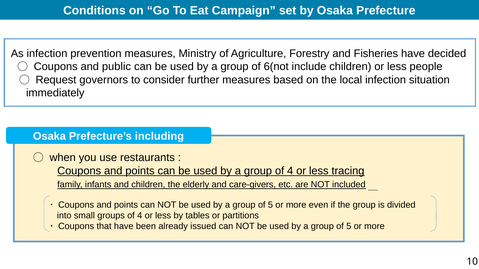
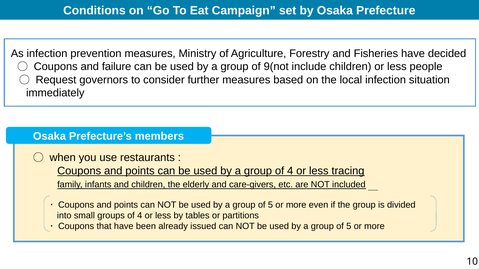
public: public -> failure
6(not: 6(not -> 9(not
including: including -> members
